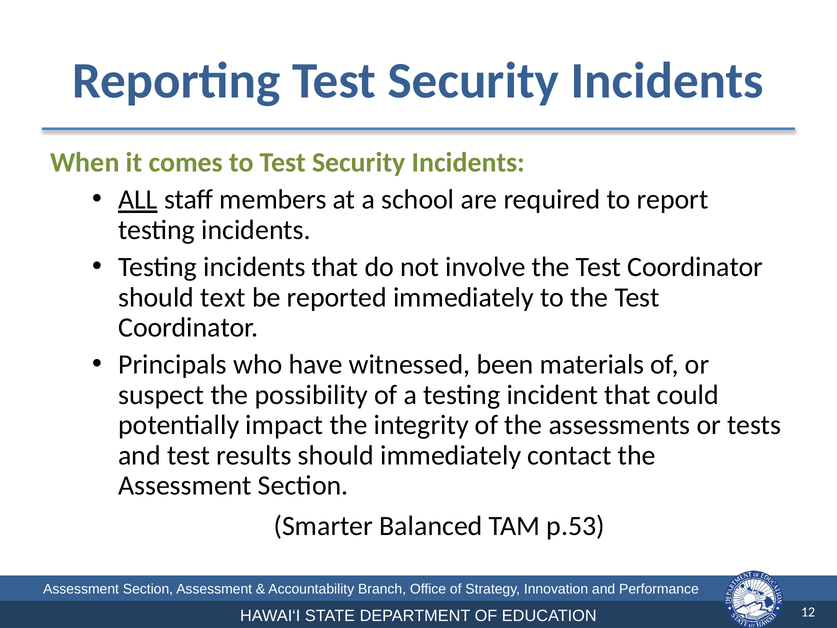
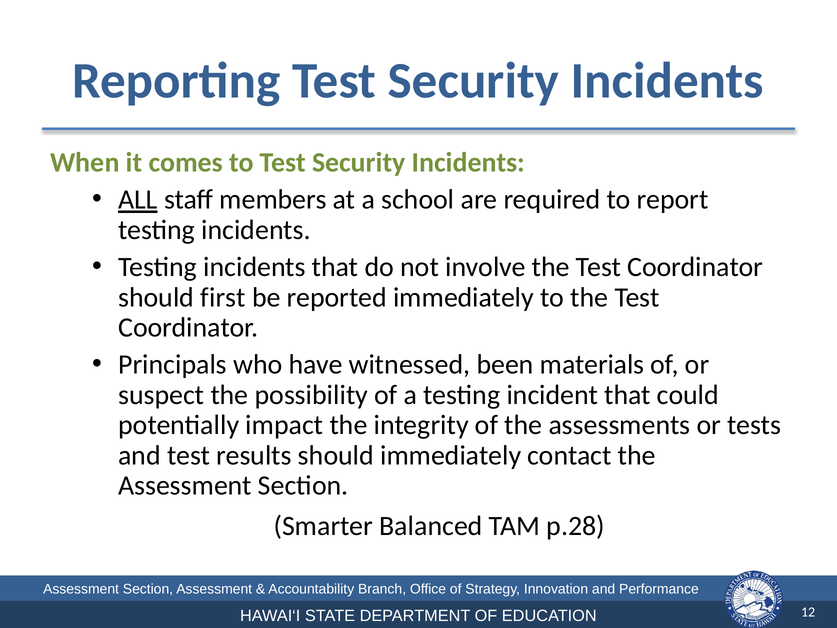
text: text -> first
p.53: p.53 -> p.28
